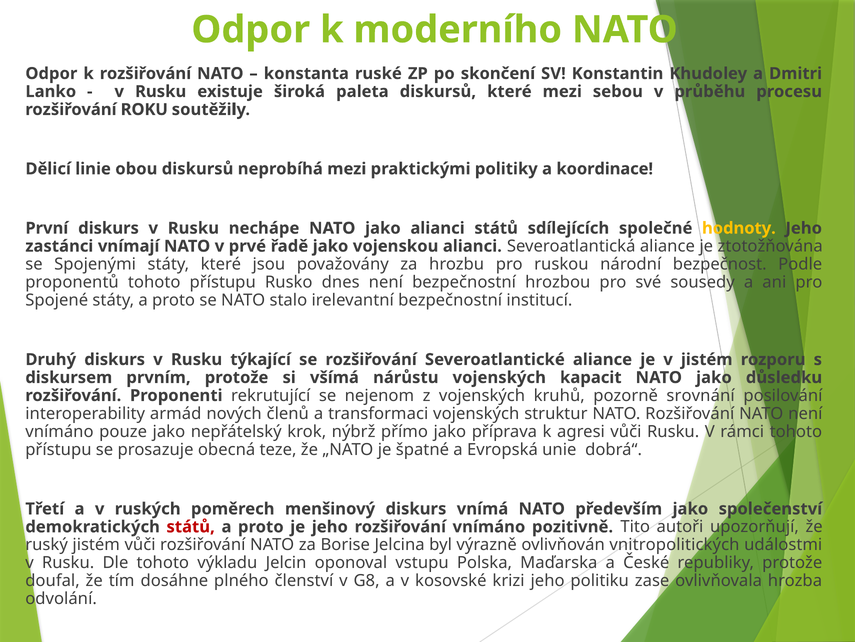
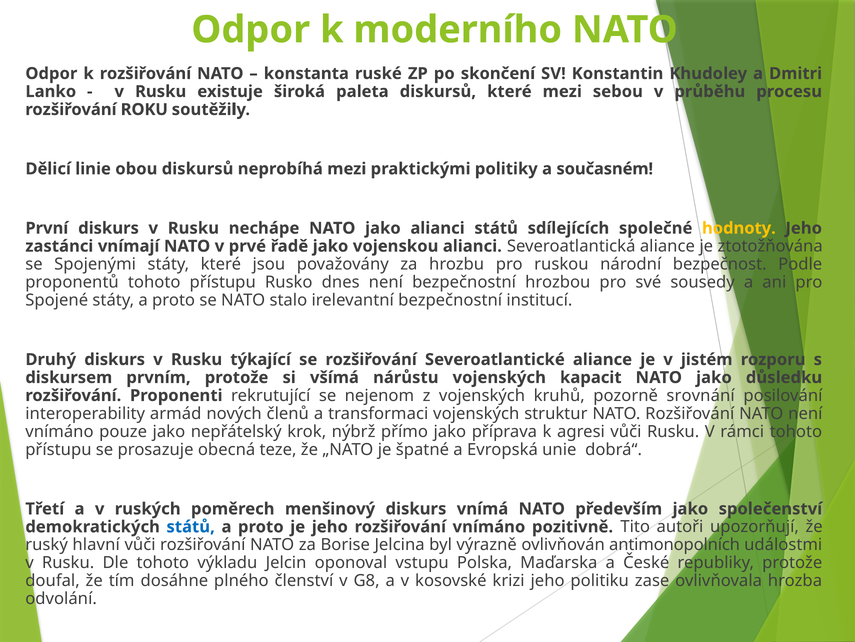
koordinace: koordinace -> současném
států at (191, 526) colour: red -> blue
ruský jistém: jistém -> hlavní
vnitropolitických: vnitropolitických -> antimonopolních
